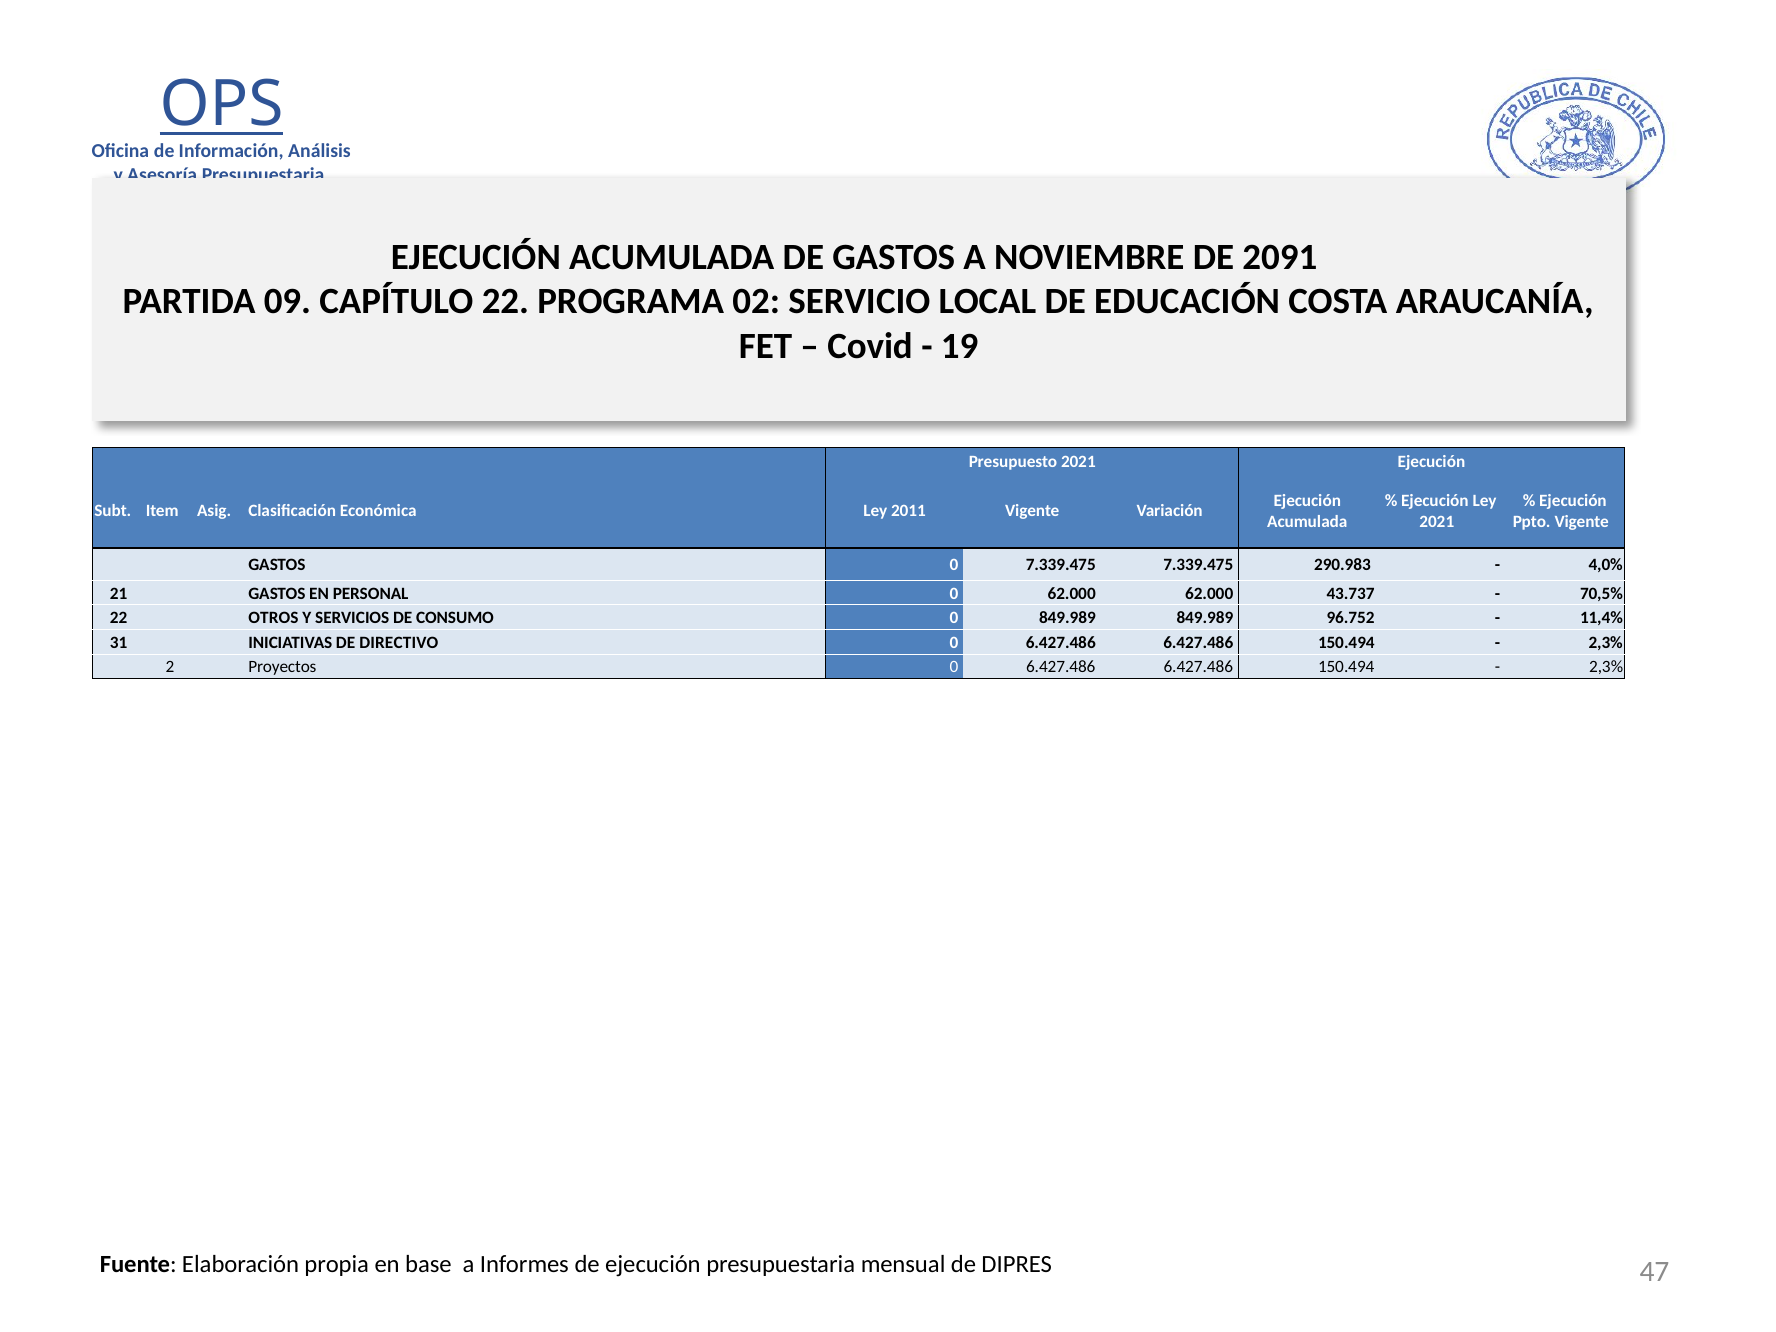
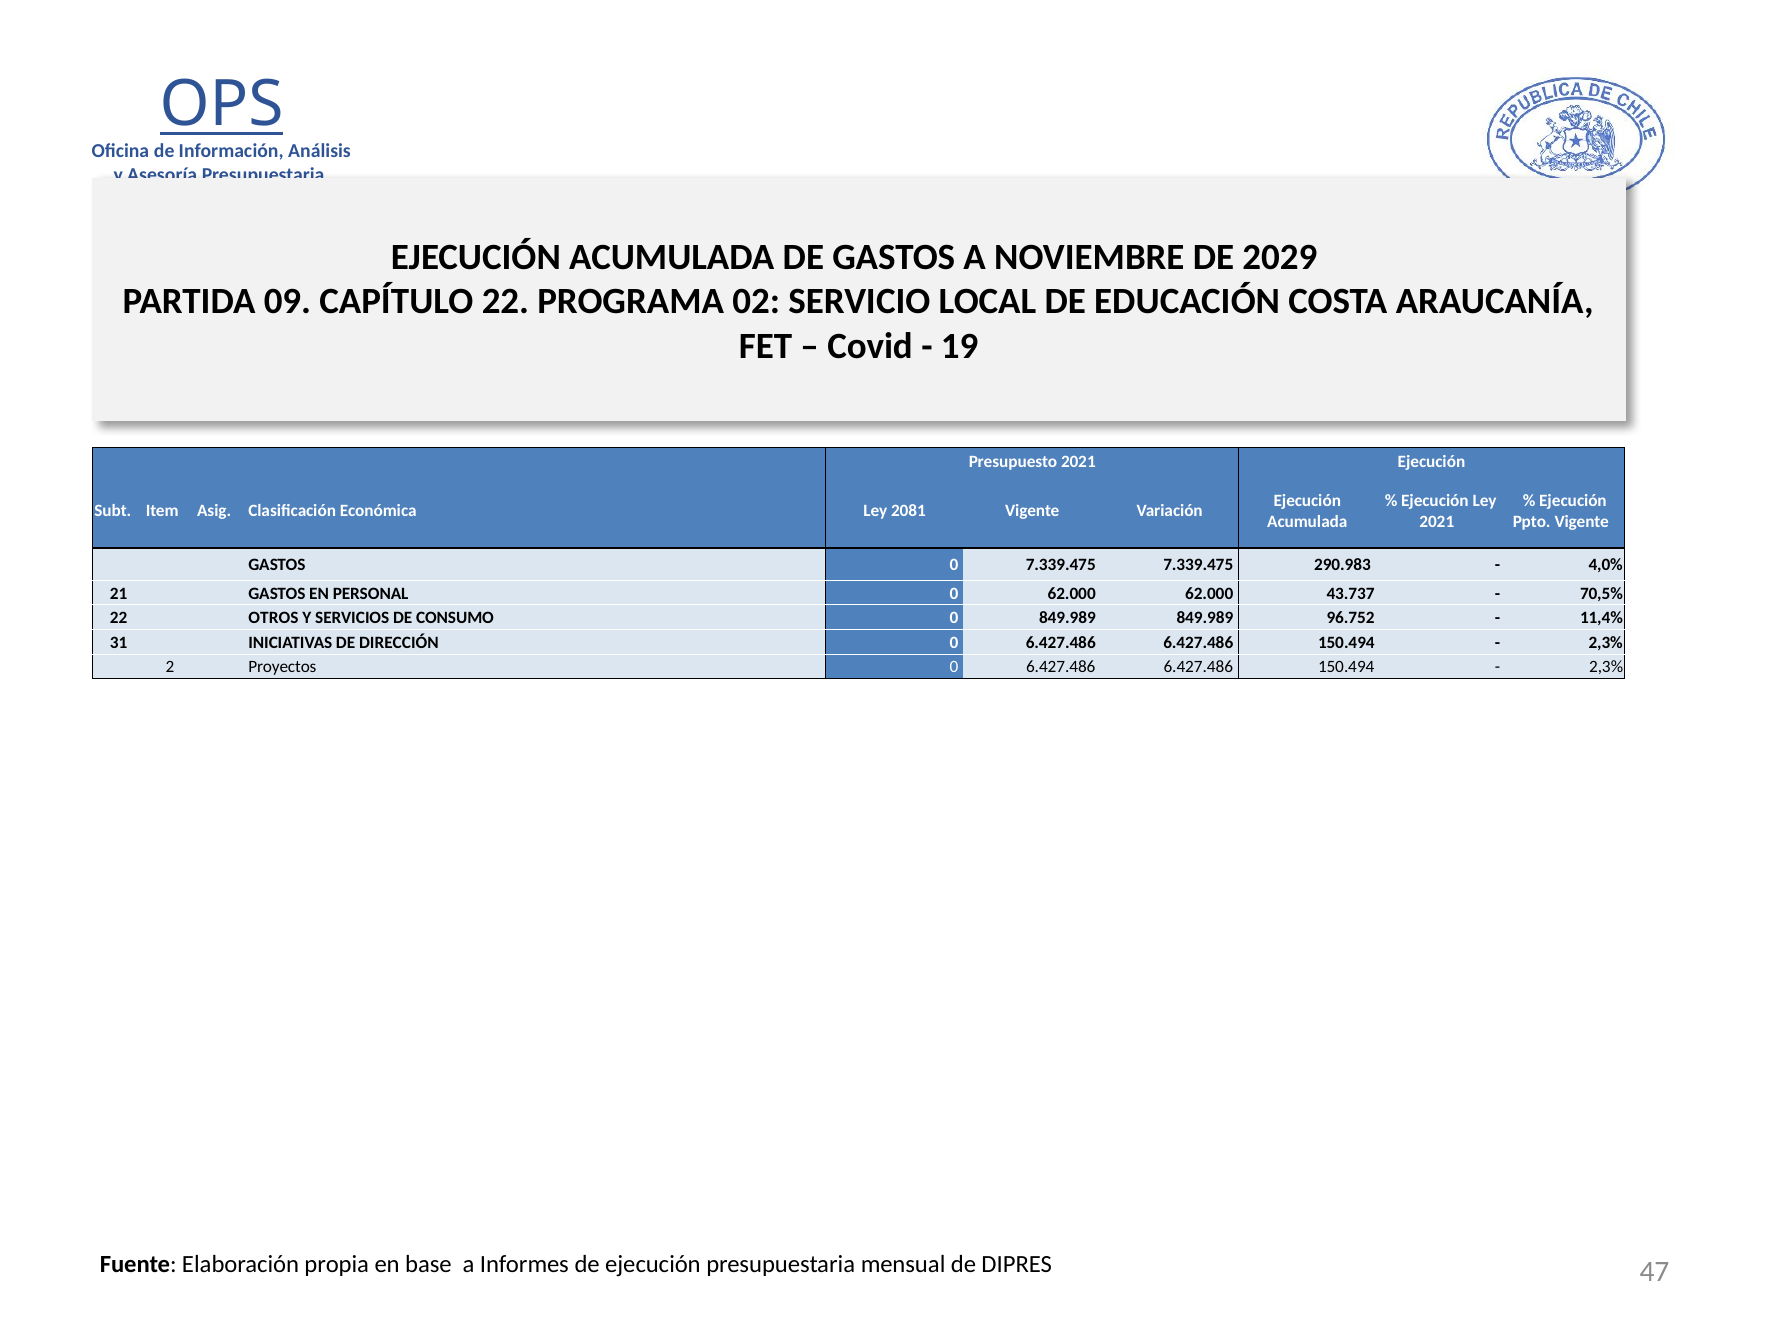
2091: 2091 -> 2029
2011: 2011 -> 2081
DIRECTIVO: DIRECTIVO -> DIRECCIÓN
